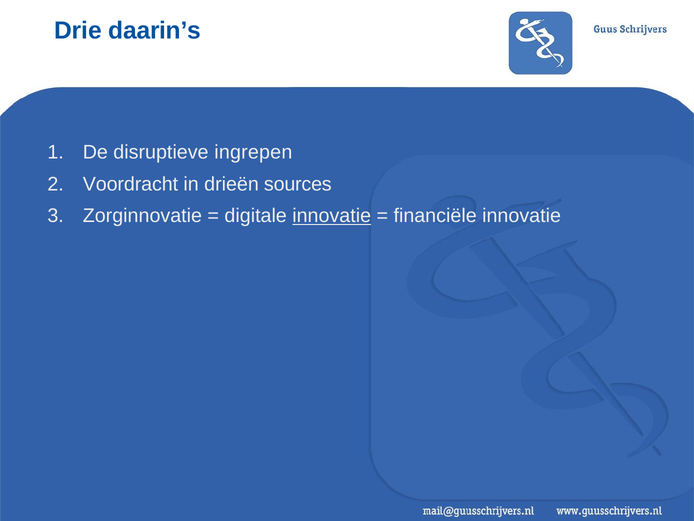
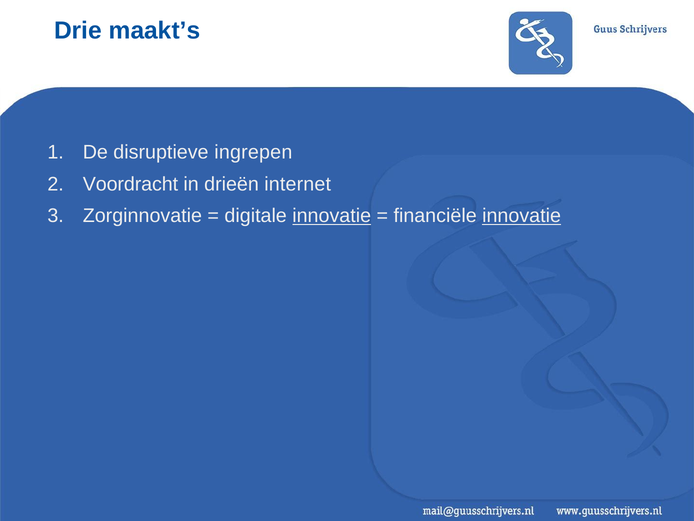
daarin’s: daarin’s -> maakt’s
sources: sources -> internet
innovatie at (522, 216) underline: none -> present
